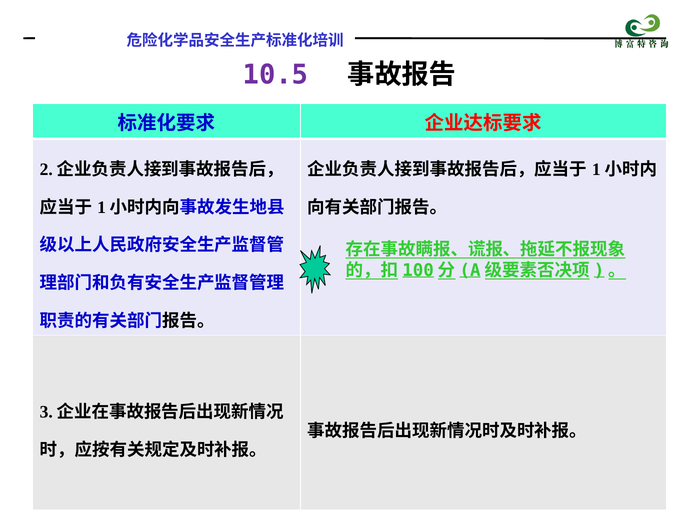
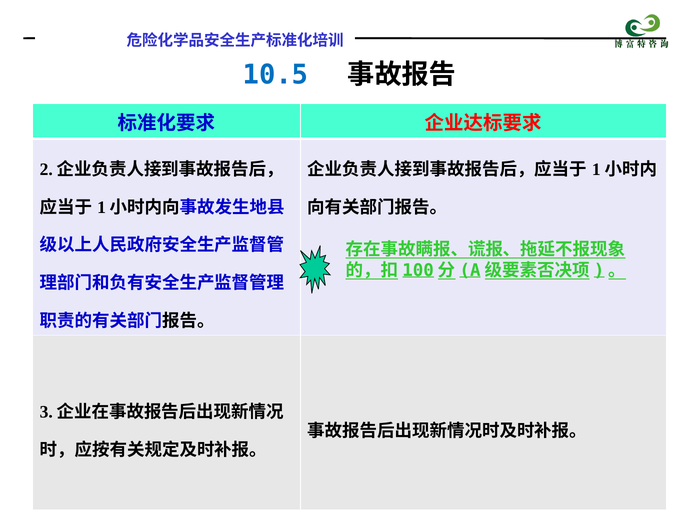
10.5 colour: purple -> blue
